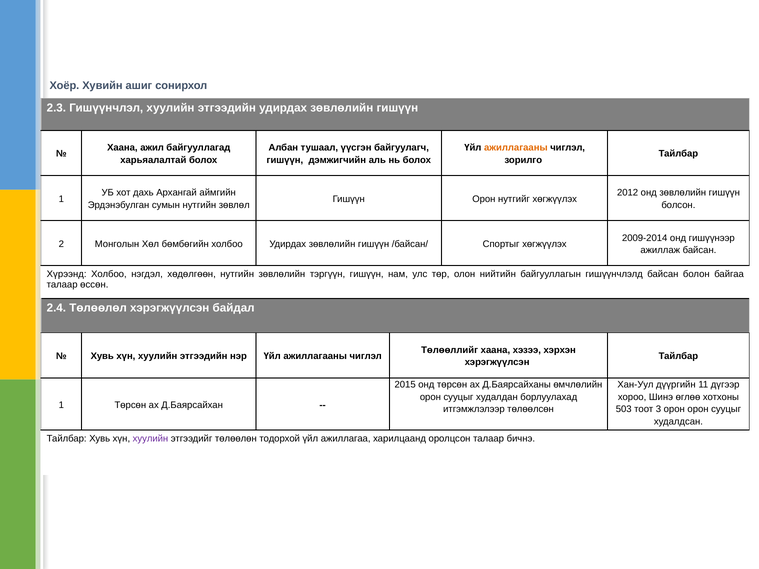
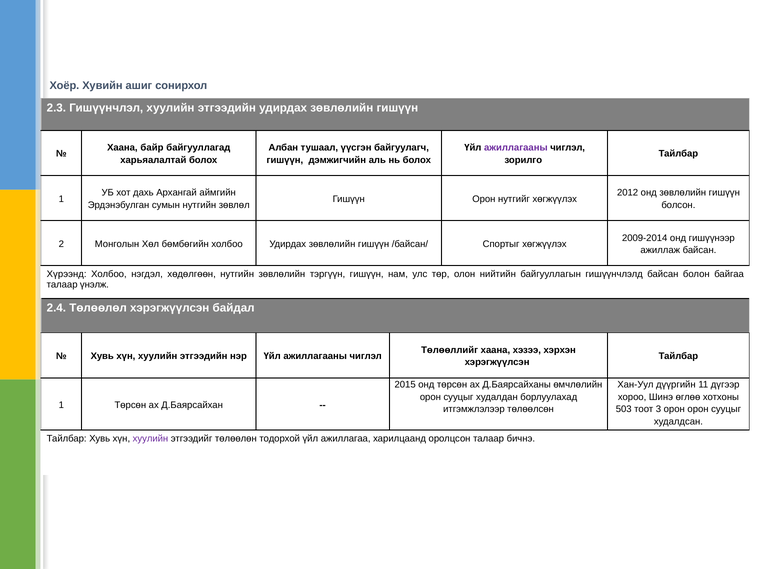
ажил: ажил -> байр
ажиллагааны at (516, 148) colour: orange -> purple
өссөн: өссөн -> үнэлж
